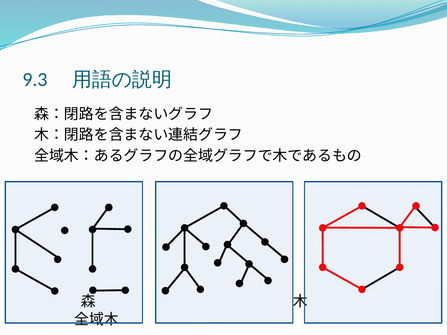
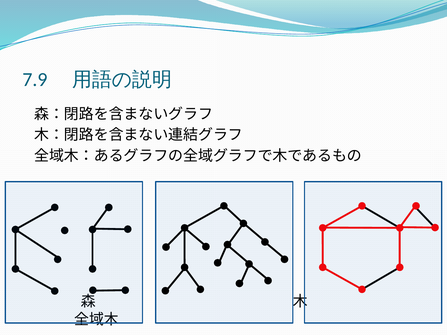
9.3: 9.3 -> 7.9
